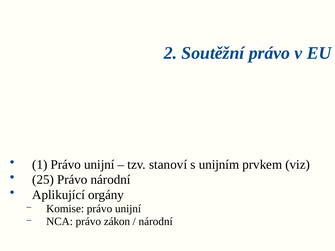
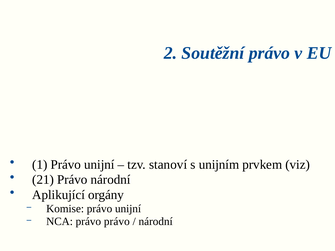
25: 25 -> 21
právo zákon: zákon -> právo
